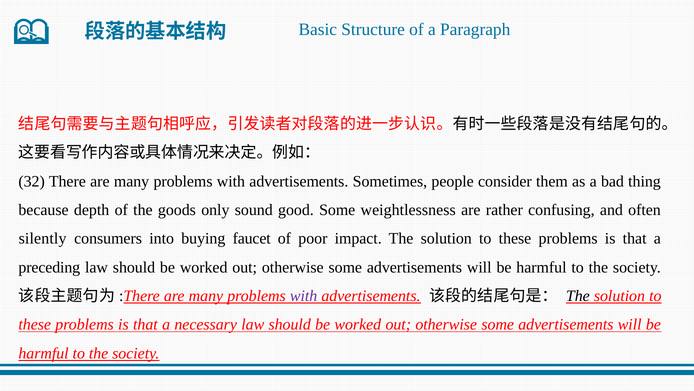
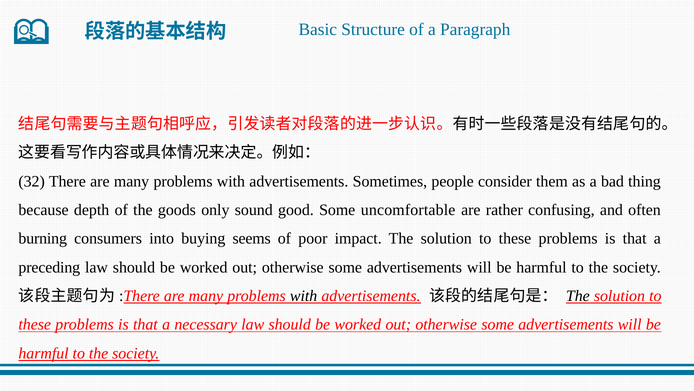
weightlessness: weightlessness -> uncomfortable
silently: silently -> burning
faucet: faucet -> seems
with at (304, 295) colour: purple -> black
